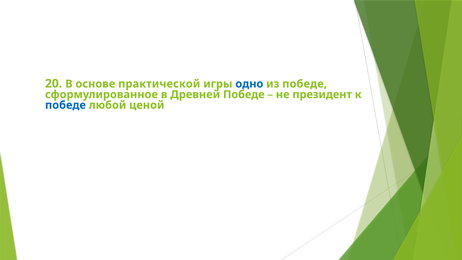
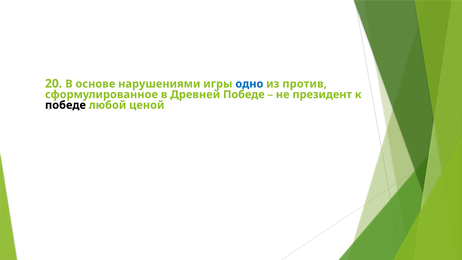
практической: практической -> нарушениями
из победе: победе -> против
победе at (65, 105) colour: blue -> black
